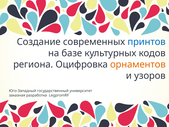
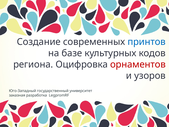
орнаментов colour: orange -> red
